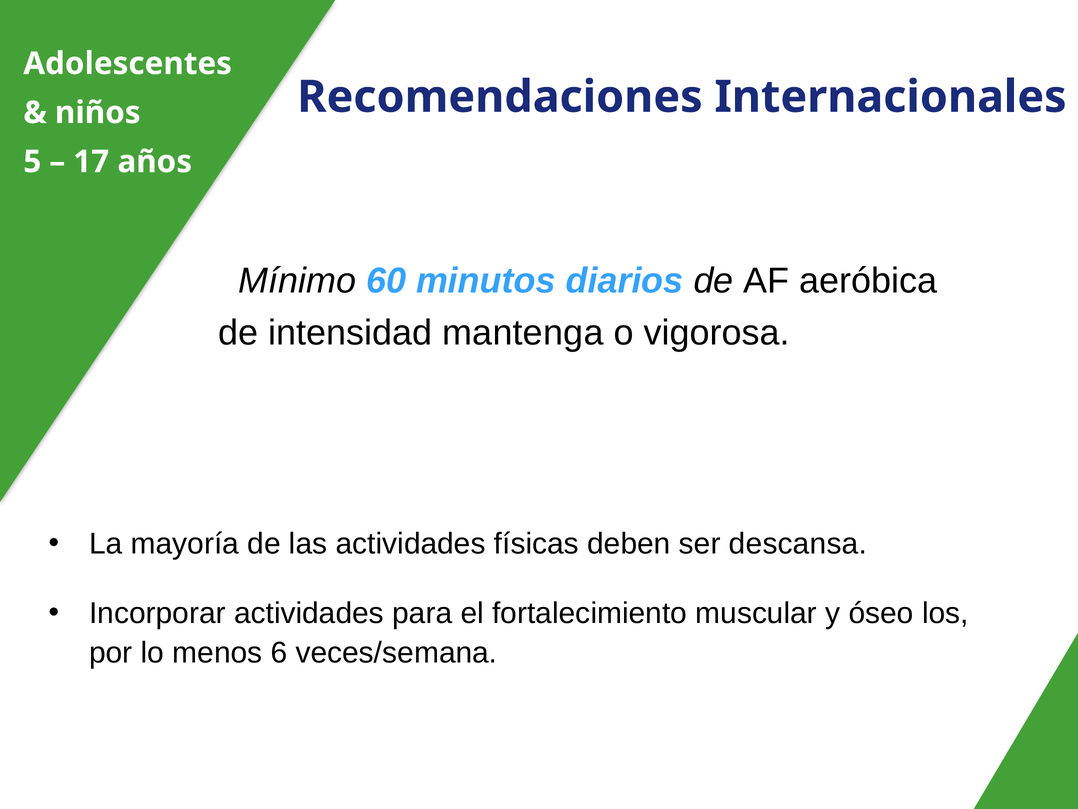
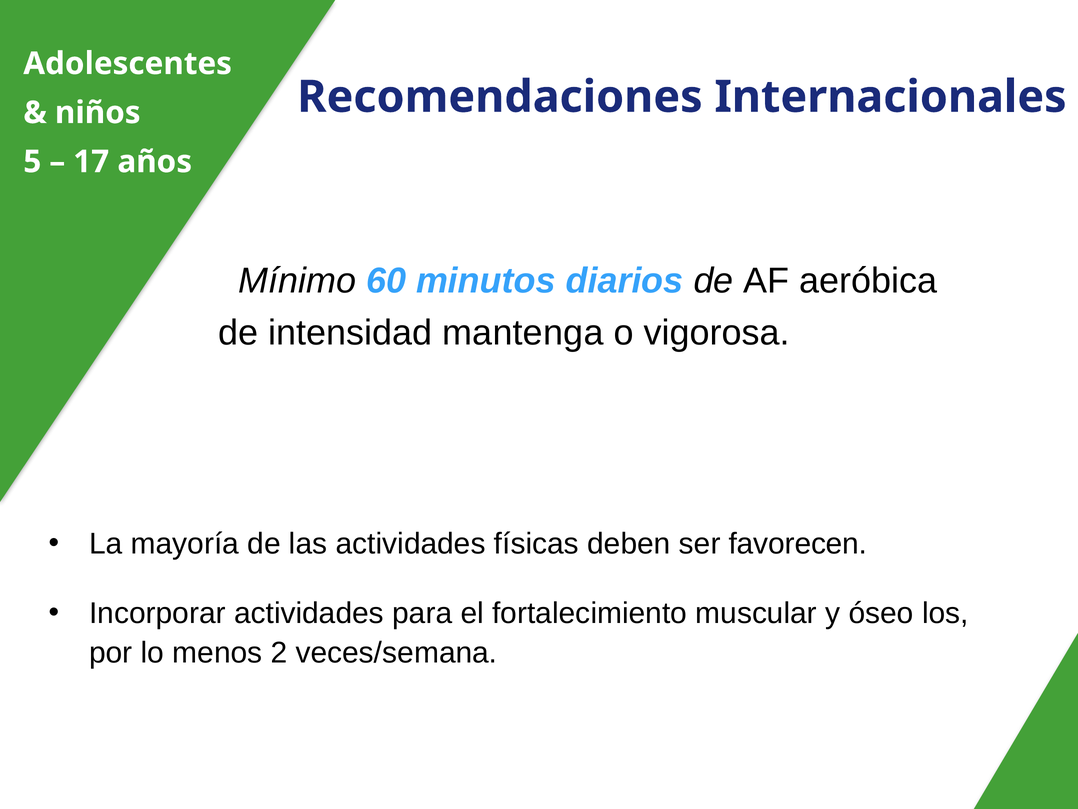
descansa: descansa -> favorecen
6: 6 -> 2
